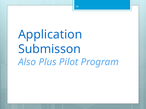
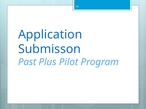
Also: Also -> Past
